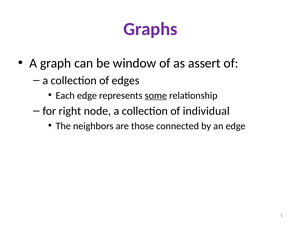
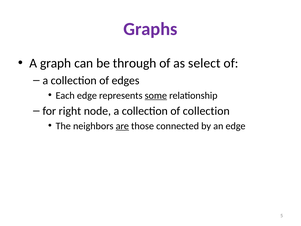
window: window -> through
assert: assert -> select
of individual: individual -> collection
are underline: none -> present
